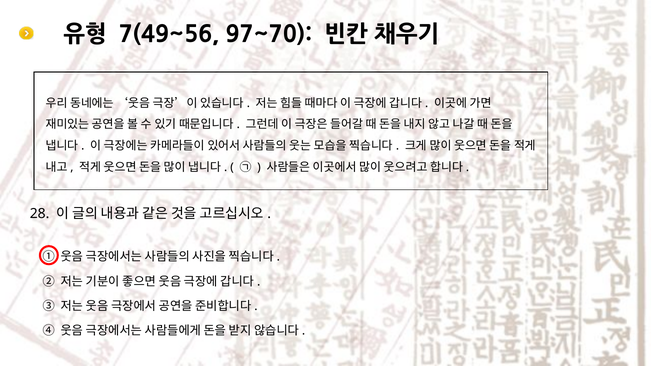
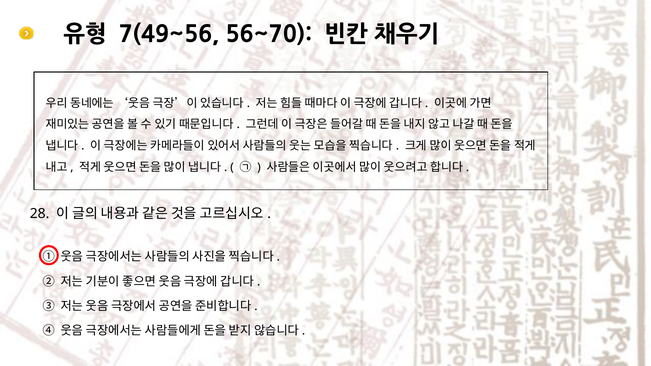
97~70: 97~70 -> 56~70
